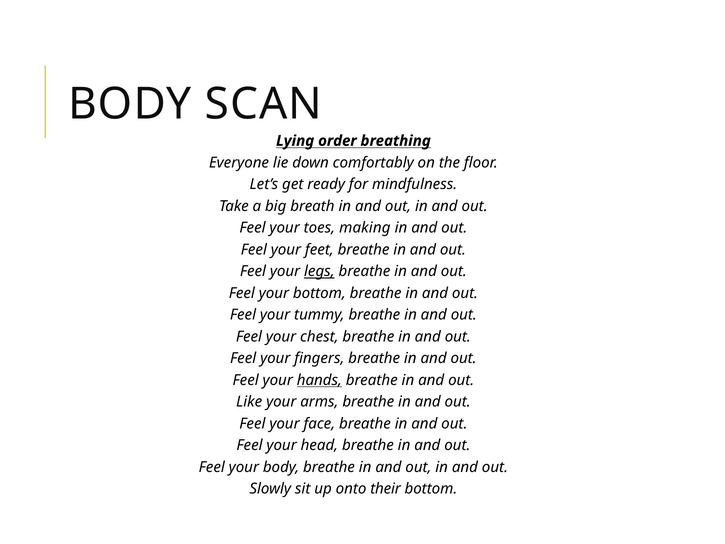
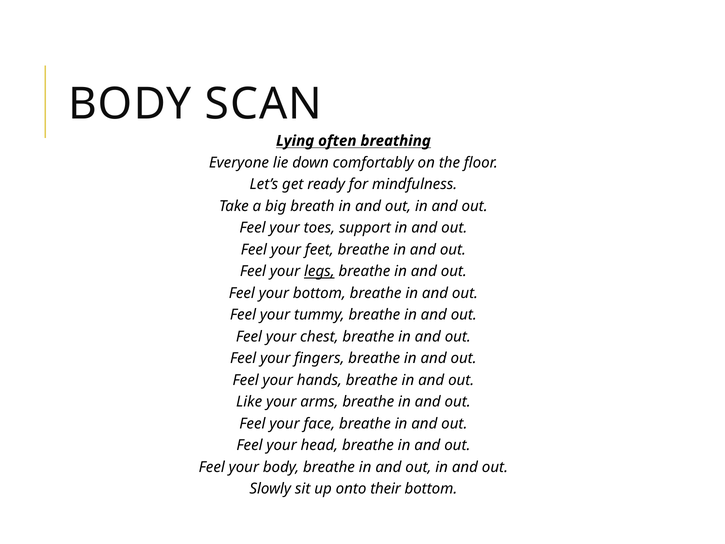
order: order -> often
making: making -> support
hands underline: present -> none
